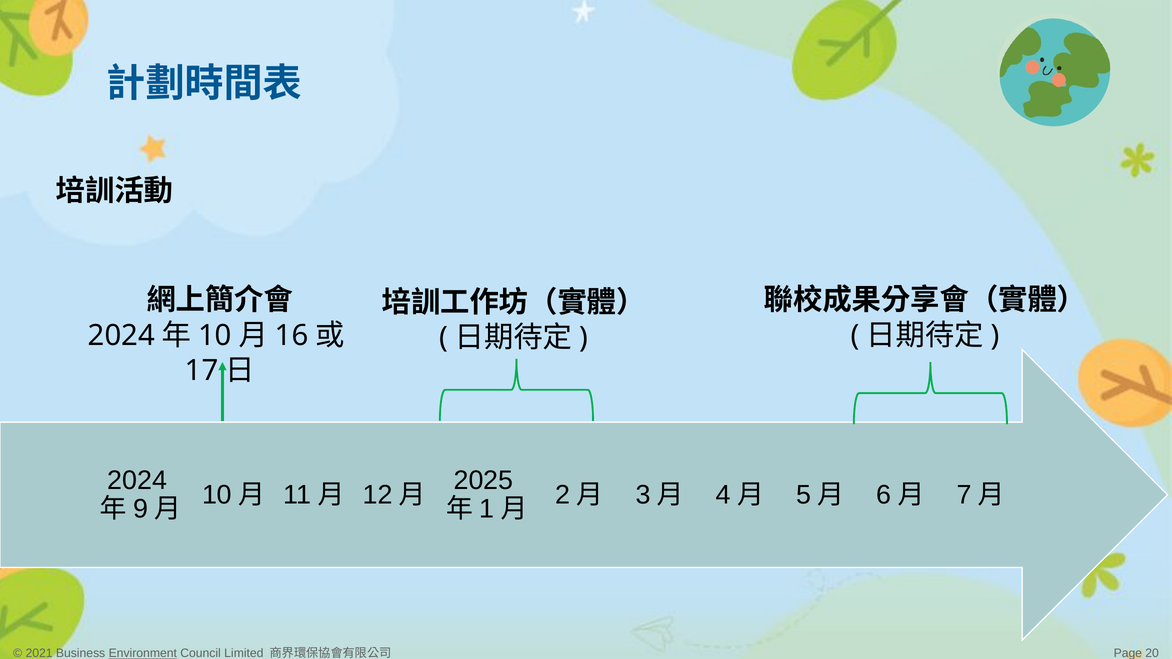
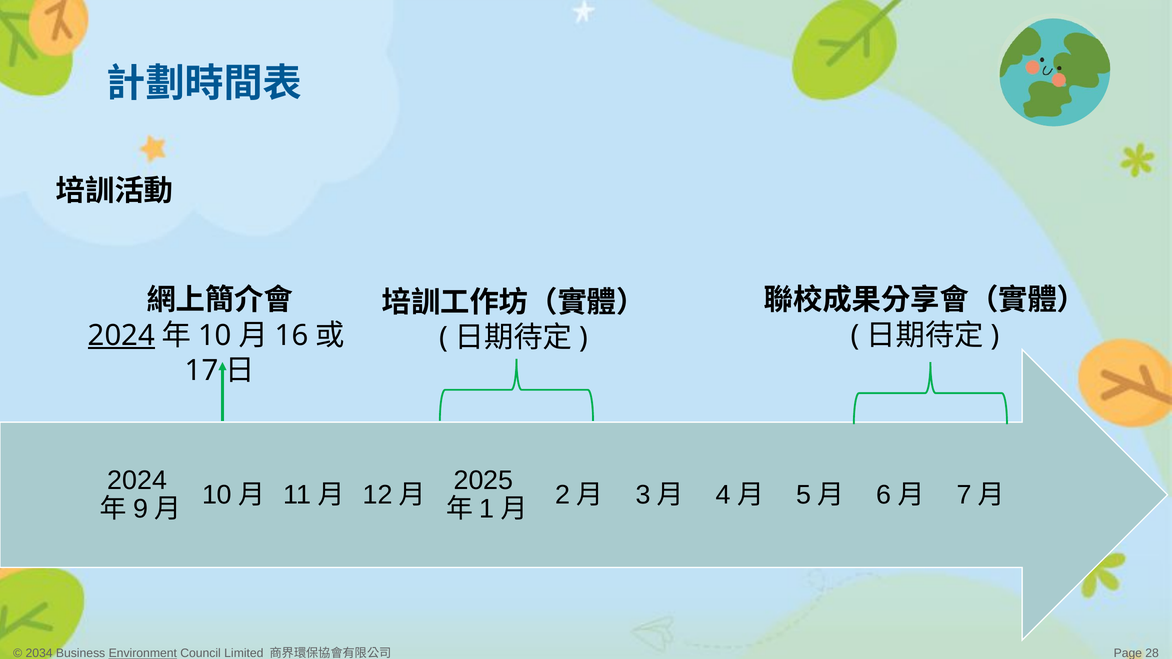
2024 at (121, 336) underline: none -> present
2021: 2021 -> 2034
20: 20 -> 28
